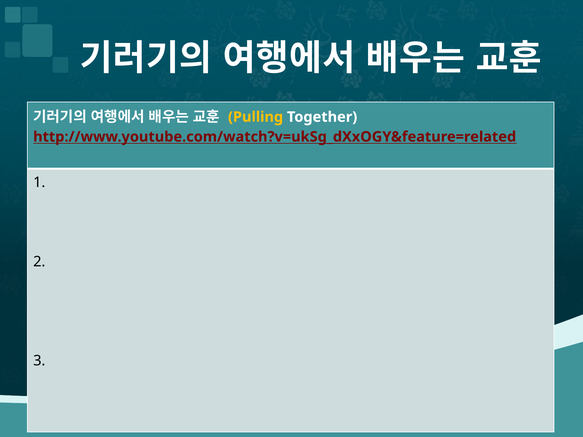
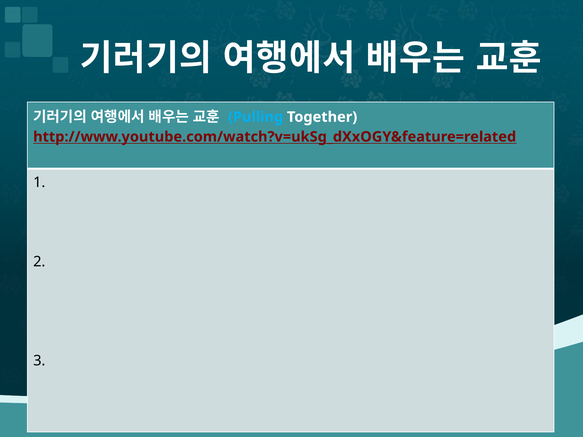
Pulling colour: yellow -> light blue
